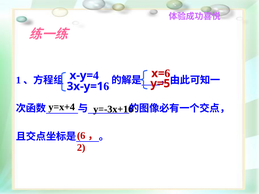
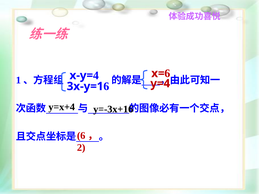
y=5: y=5 -> y=4
